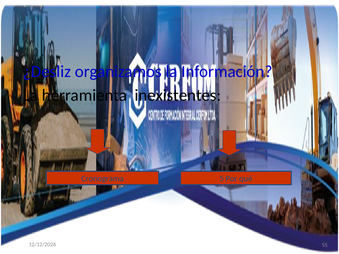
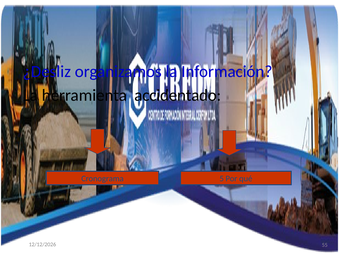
inexistentes: inexistentes -> accidentado
